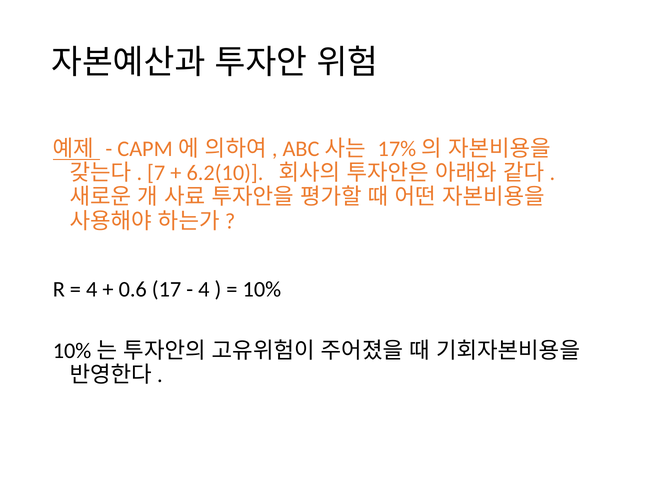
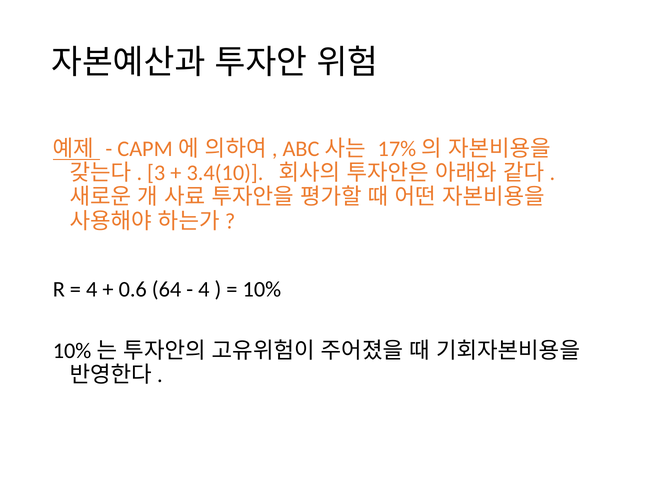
7: 7 -> 3
6.2(10: 6.2(10 -> 3.4(10
17: 17 -> 64
